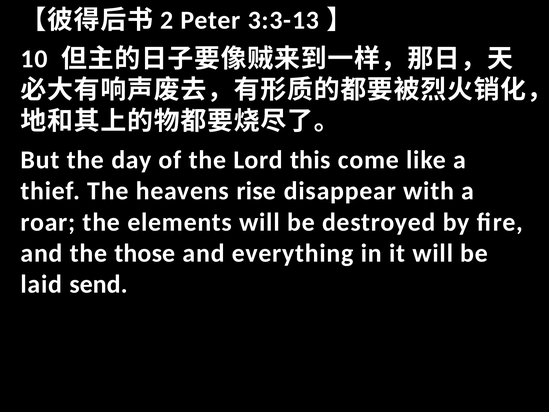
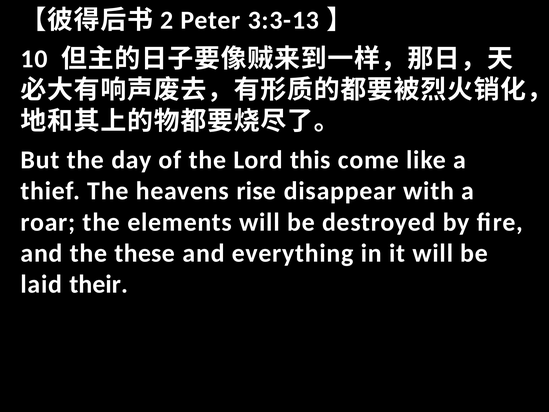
those: those -> these
send: send -> their
